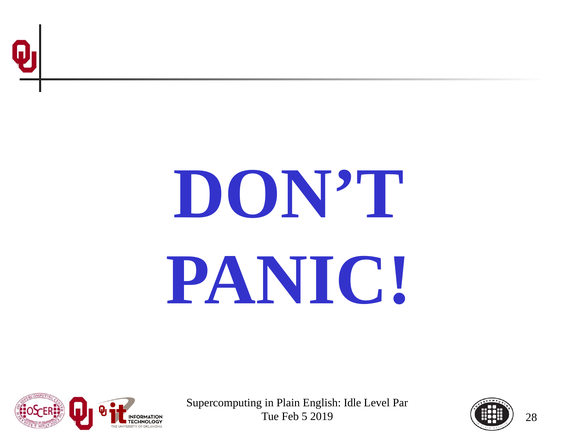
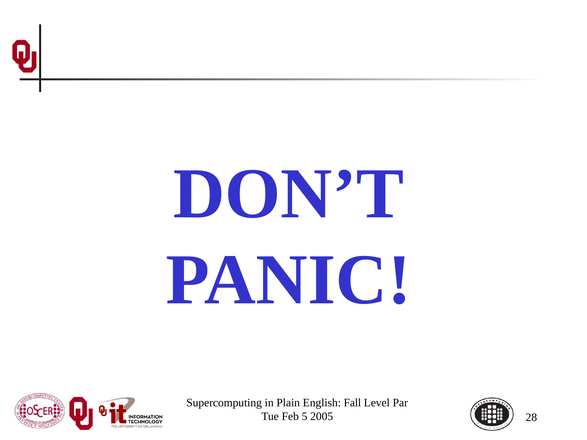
Idle: Idle -> Fall
2019: 2019 -> 2005
